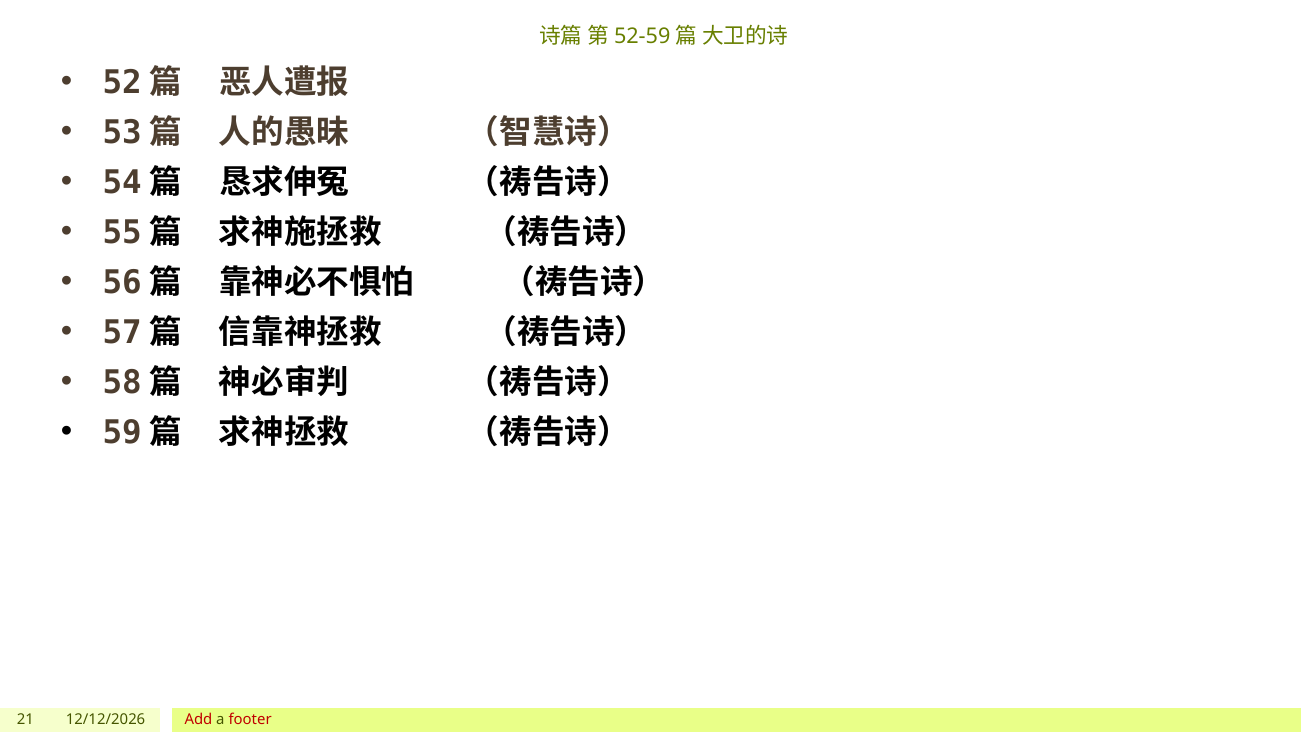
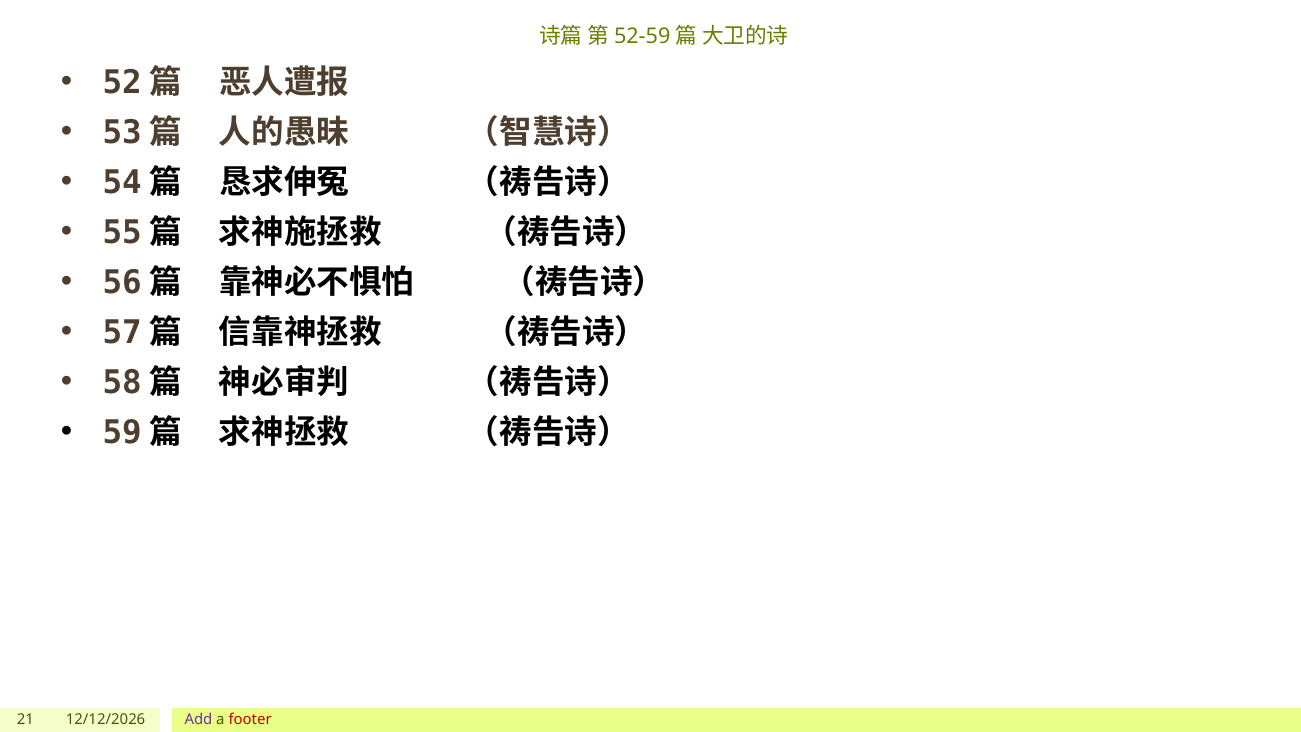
Add colour: red -> purple
